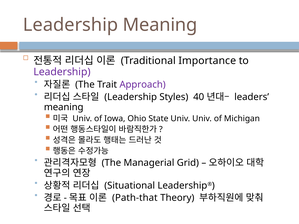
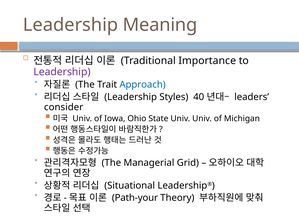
Approach colour: purple -> blue
meaning at (64, 107): meaning -> consider
Path-that: Path-that -> Path-your
